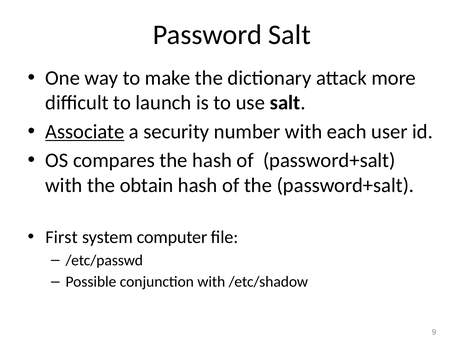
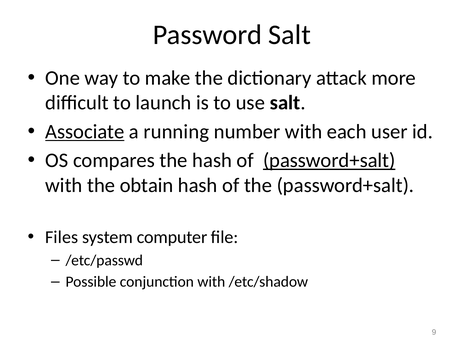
security: security -> running
password+salt at (329, 161) underline: none -> present
First: First -> Files
